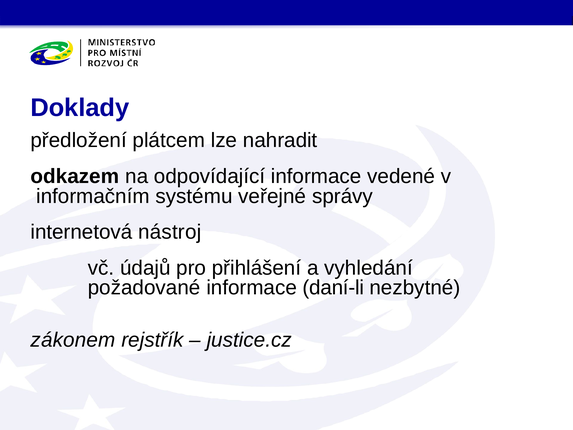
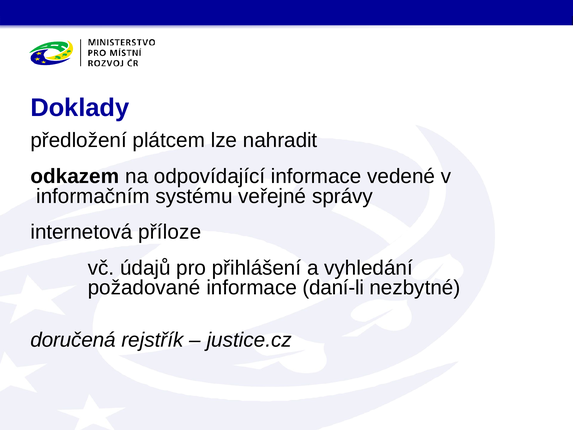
nástroj: nástroj -> příloze
zákonem: zákonem -> doručená
